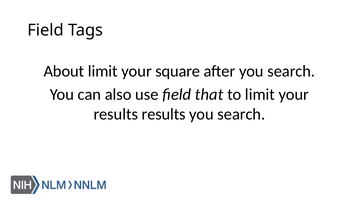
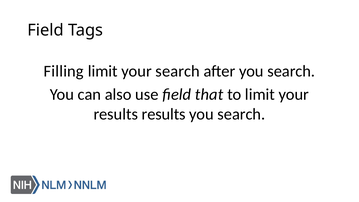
About: About -> Filling
your square: square -> search
